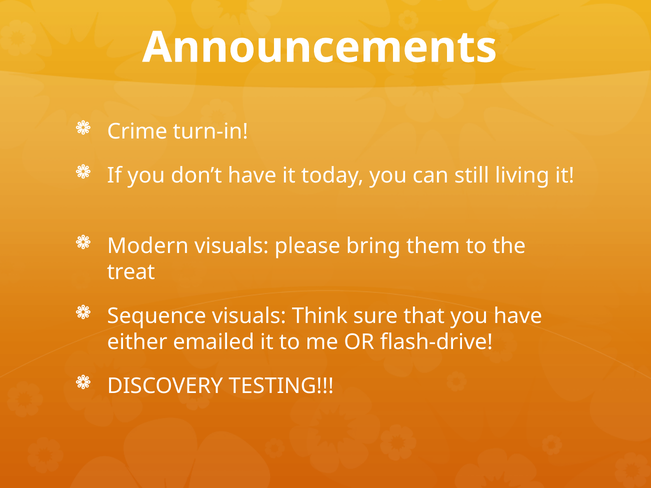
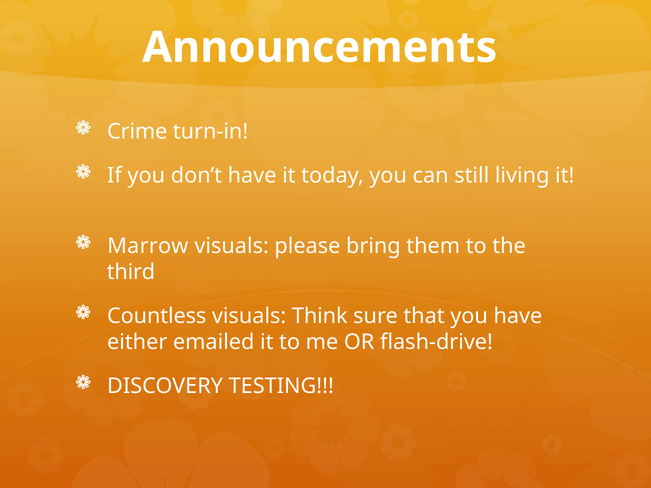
Modern: Modern -> Marrow
treat: treat -> third
Sequence: Sequence -> Countless
